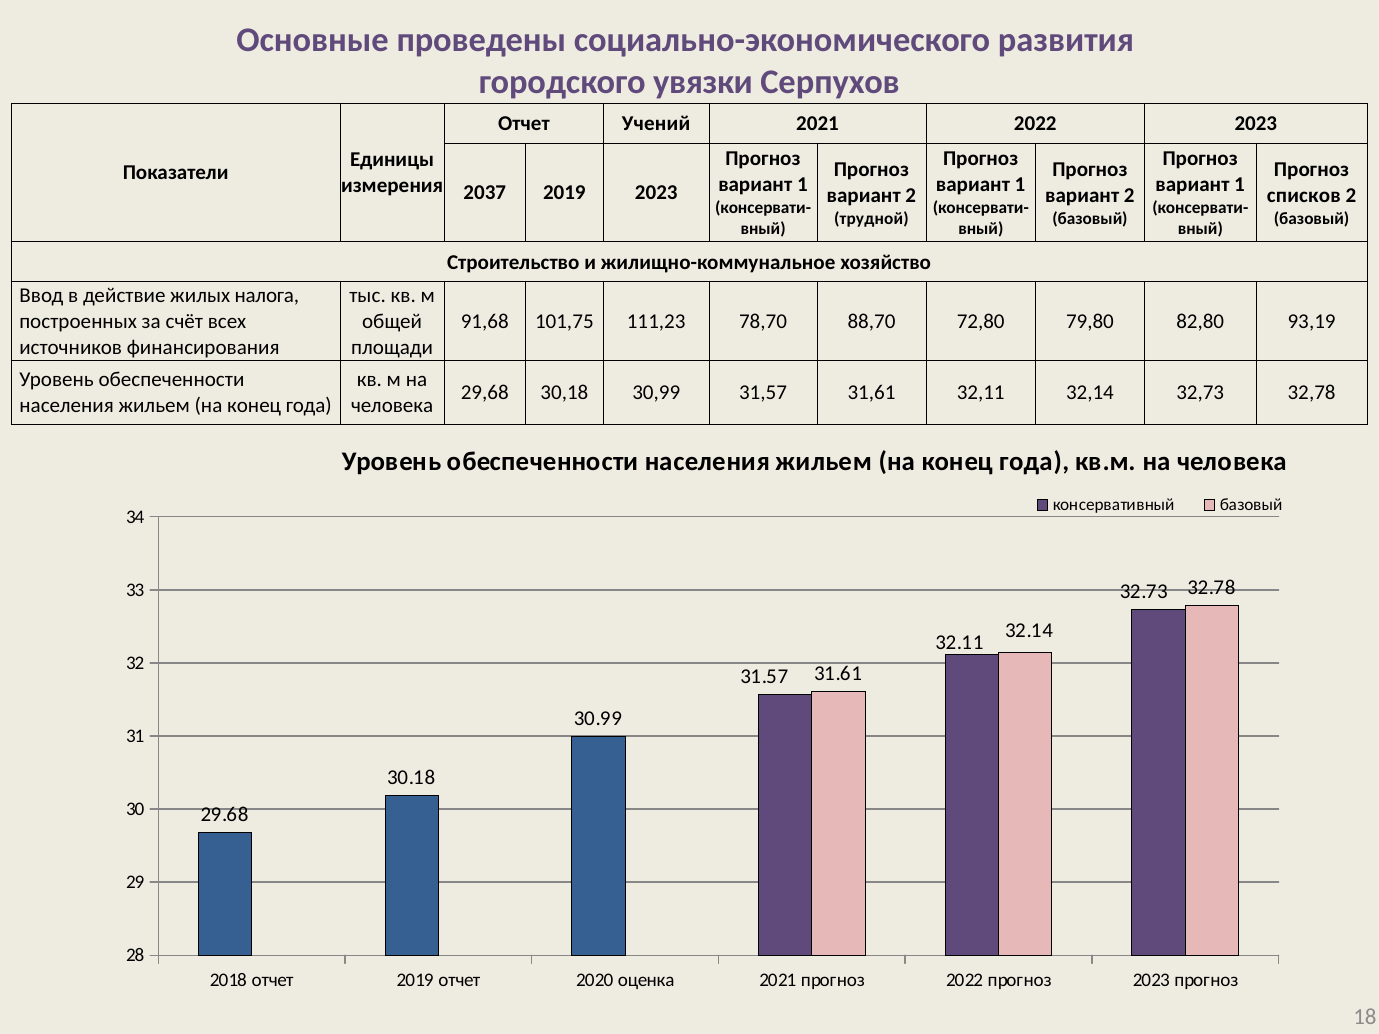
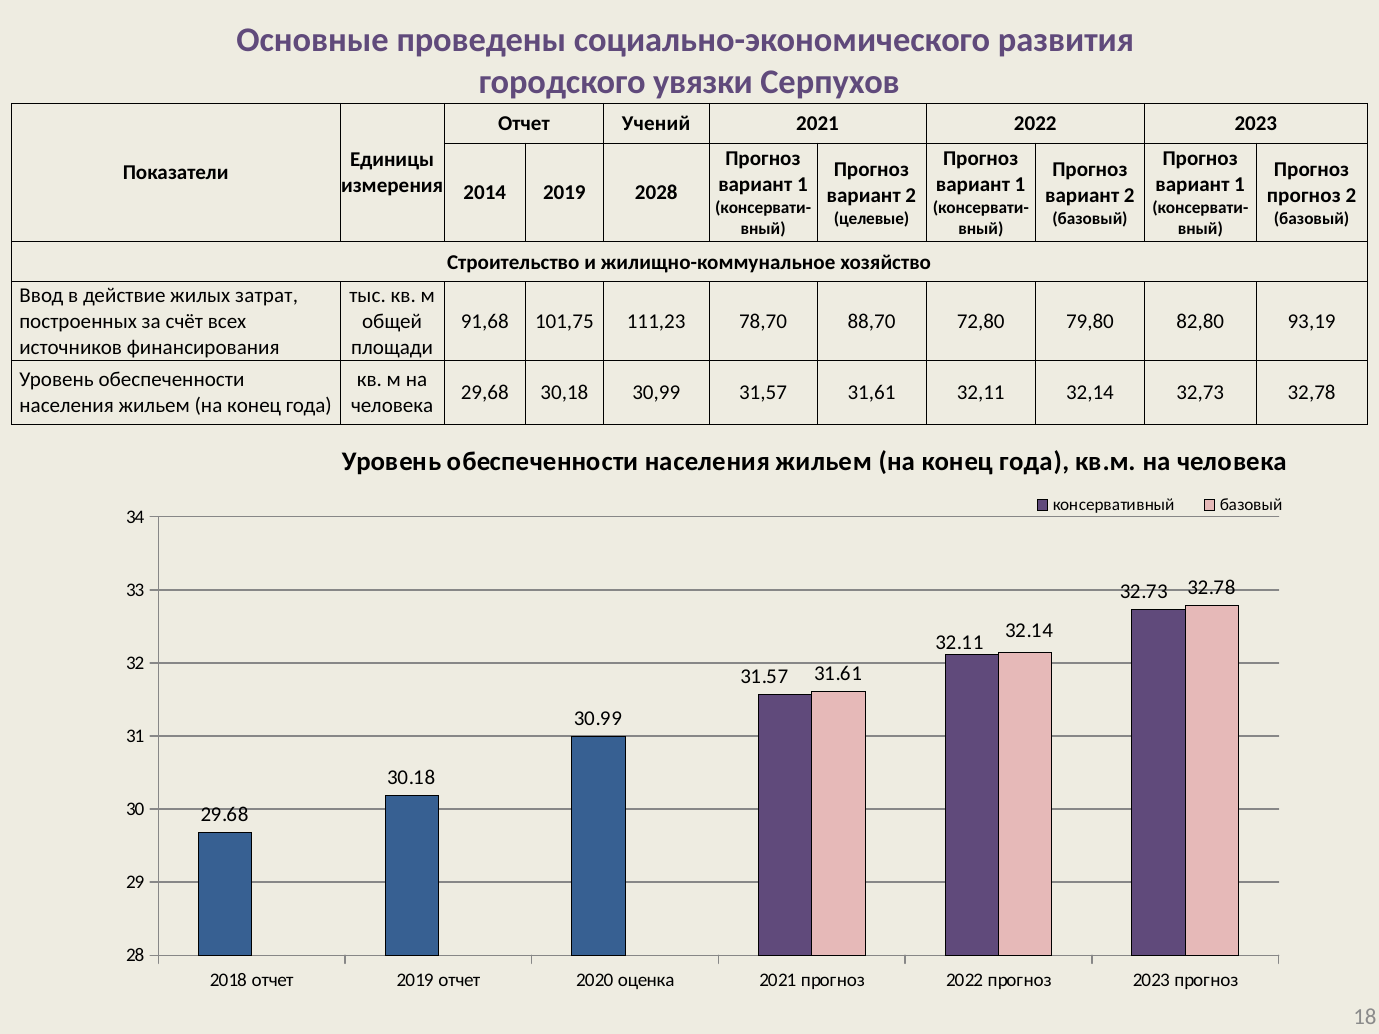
2037: 2037 -> 2014
2019 2023: 2023 -> 2028
списков at (1304, 195): списков -> прогноз
трудной: трудной -> целевые
налога: налога -> затрат
